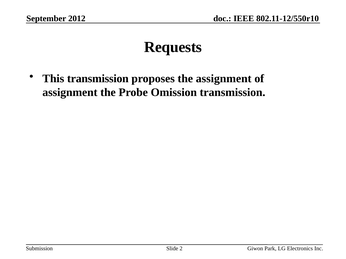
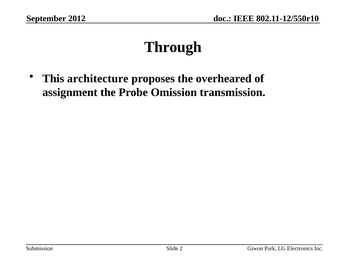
Requests: Requests -> Through
This transmission: transmission -> architecture
the assignment: assignment -> overheared
